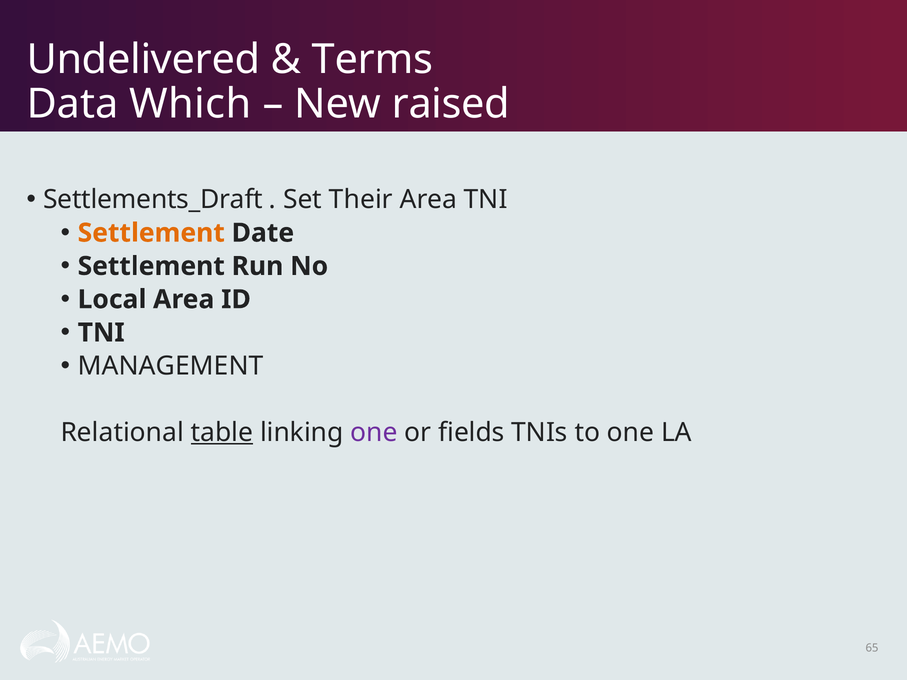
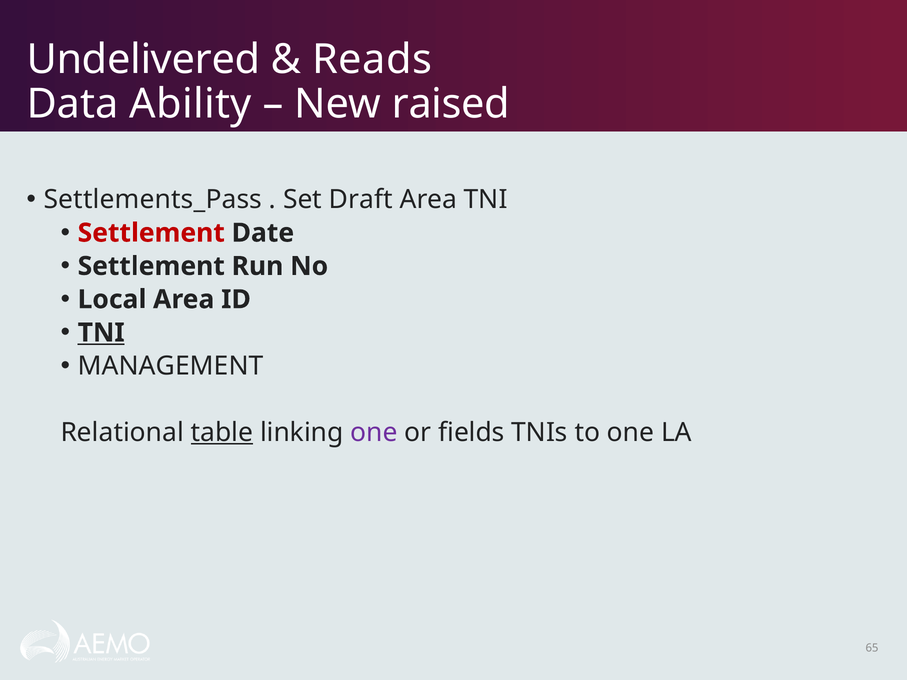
Terms: Terms -> Reads
Which: Which -> Ability
Settlements_Draft: Settlements_Draft -> Settlements_Pass
Their: Their -> Draft
Settlement at (151, 233) colour: orange -> red
TNI at (101, 333) underline: none -> present
